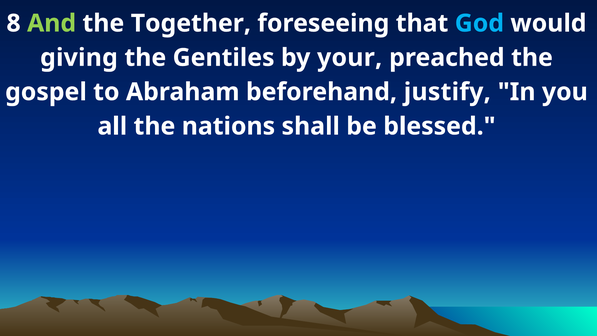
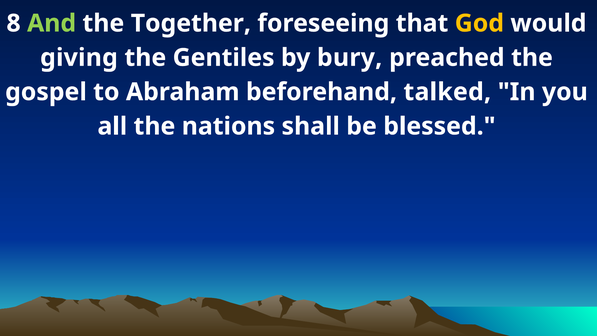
God colour: light blue -> yellow
your: your -> bury
justify: justify -> talked
